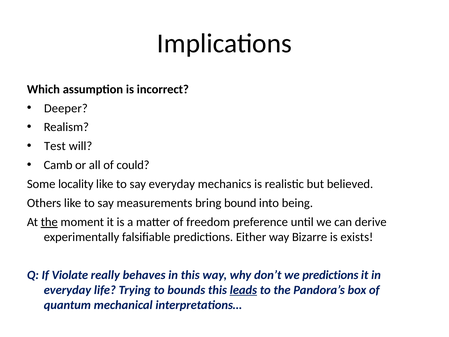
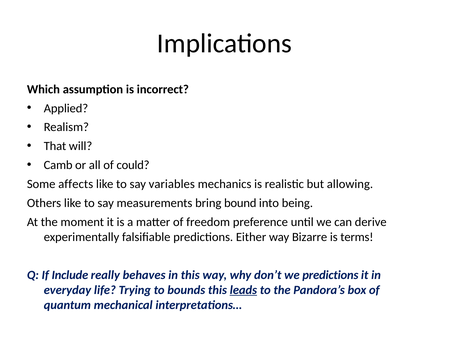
Deeper: Deeper -> Applied
Test: Test -> That
locality: locality -> affects
say everyday: everyday -> variables
believed: believed -> allowing
the at (49, 222) underline: present -> none
exists: exists -> terms
Violate: Violate -> Include
